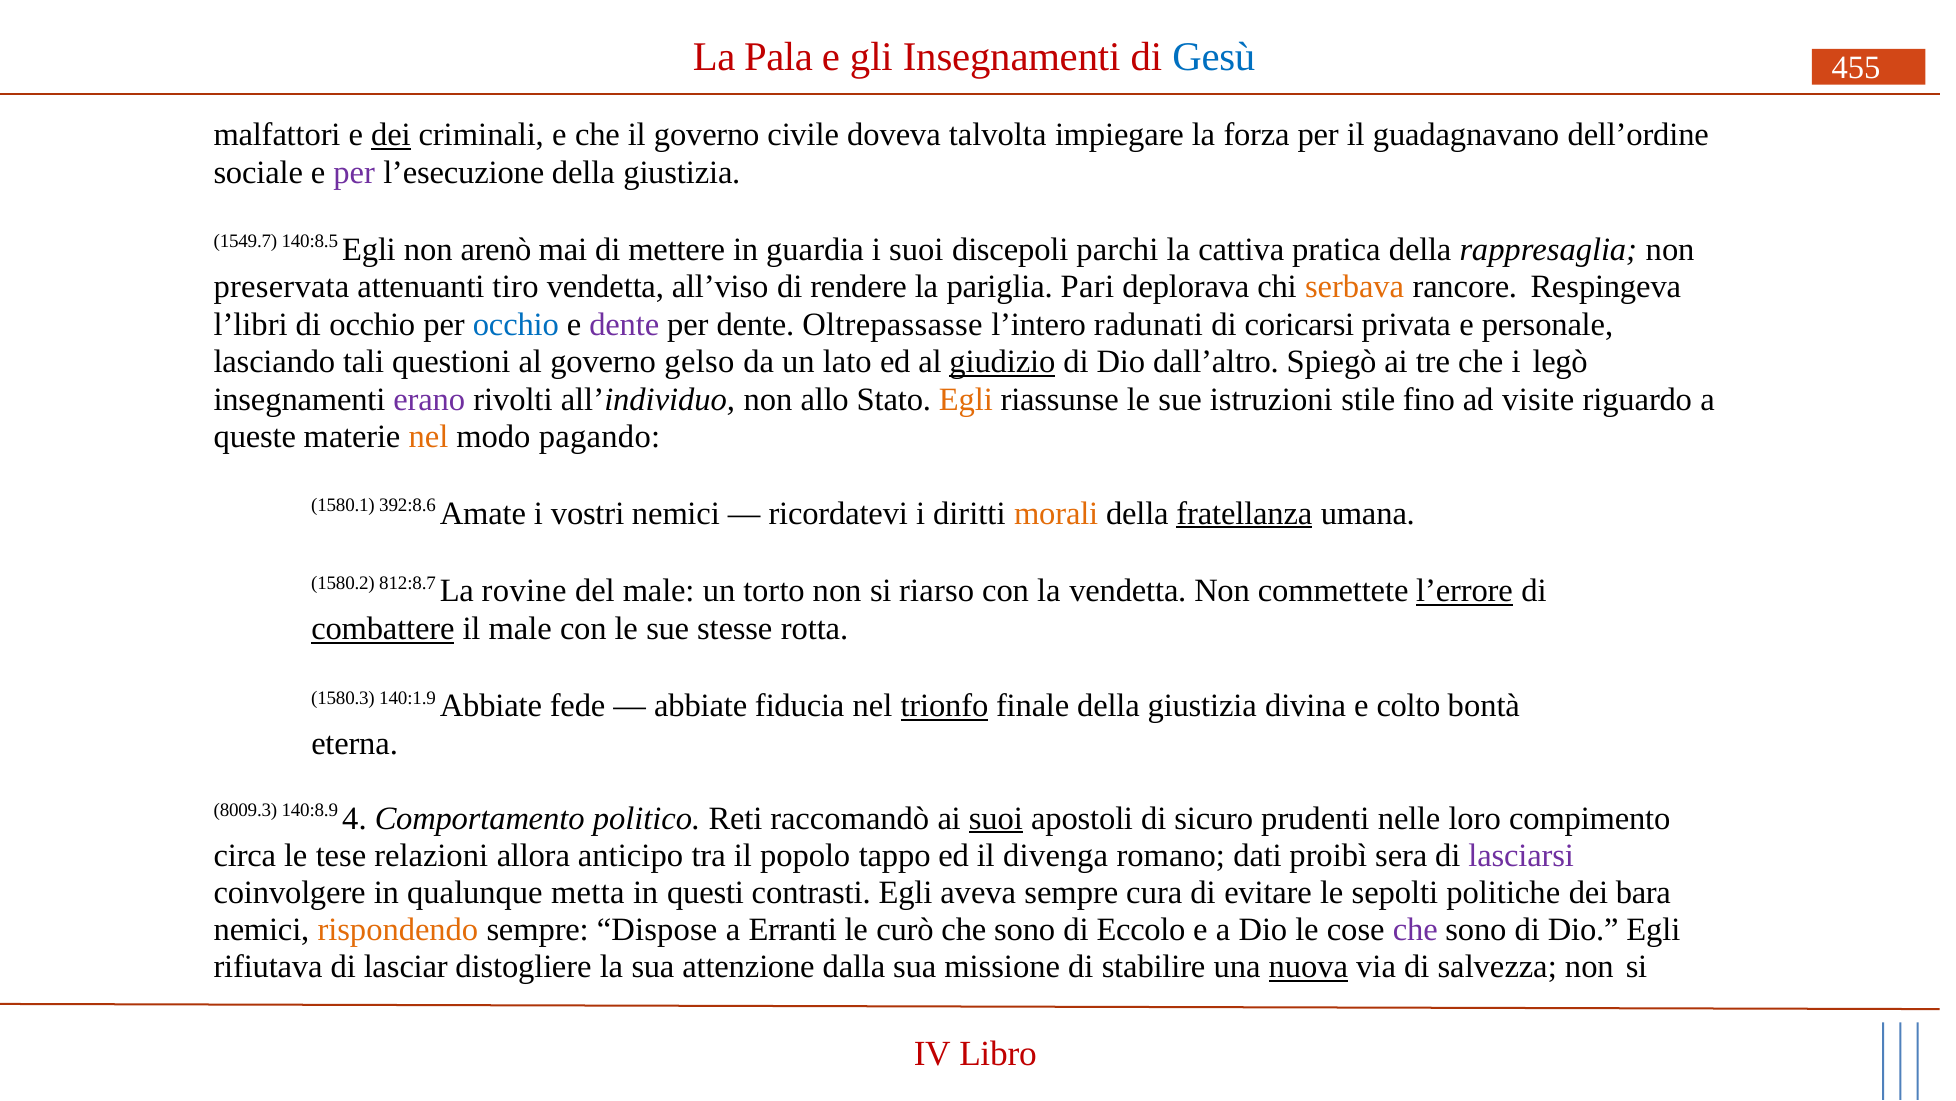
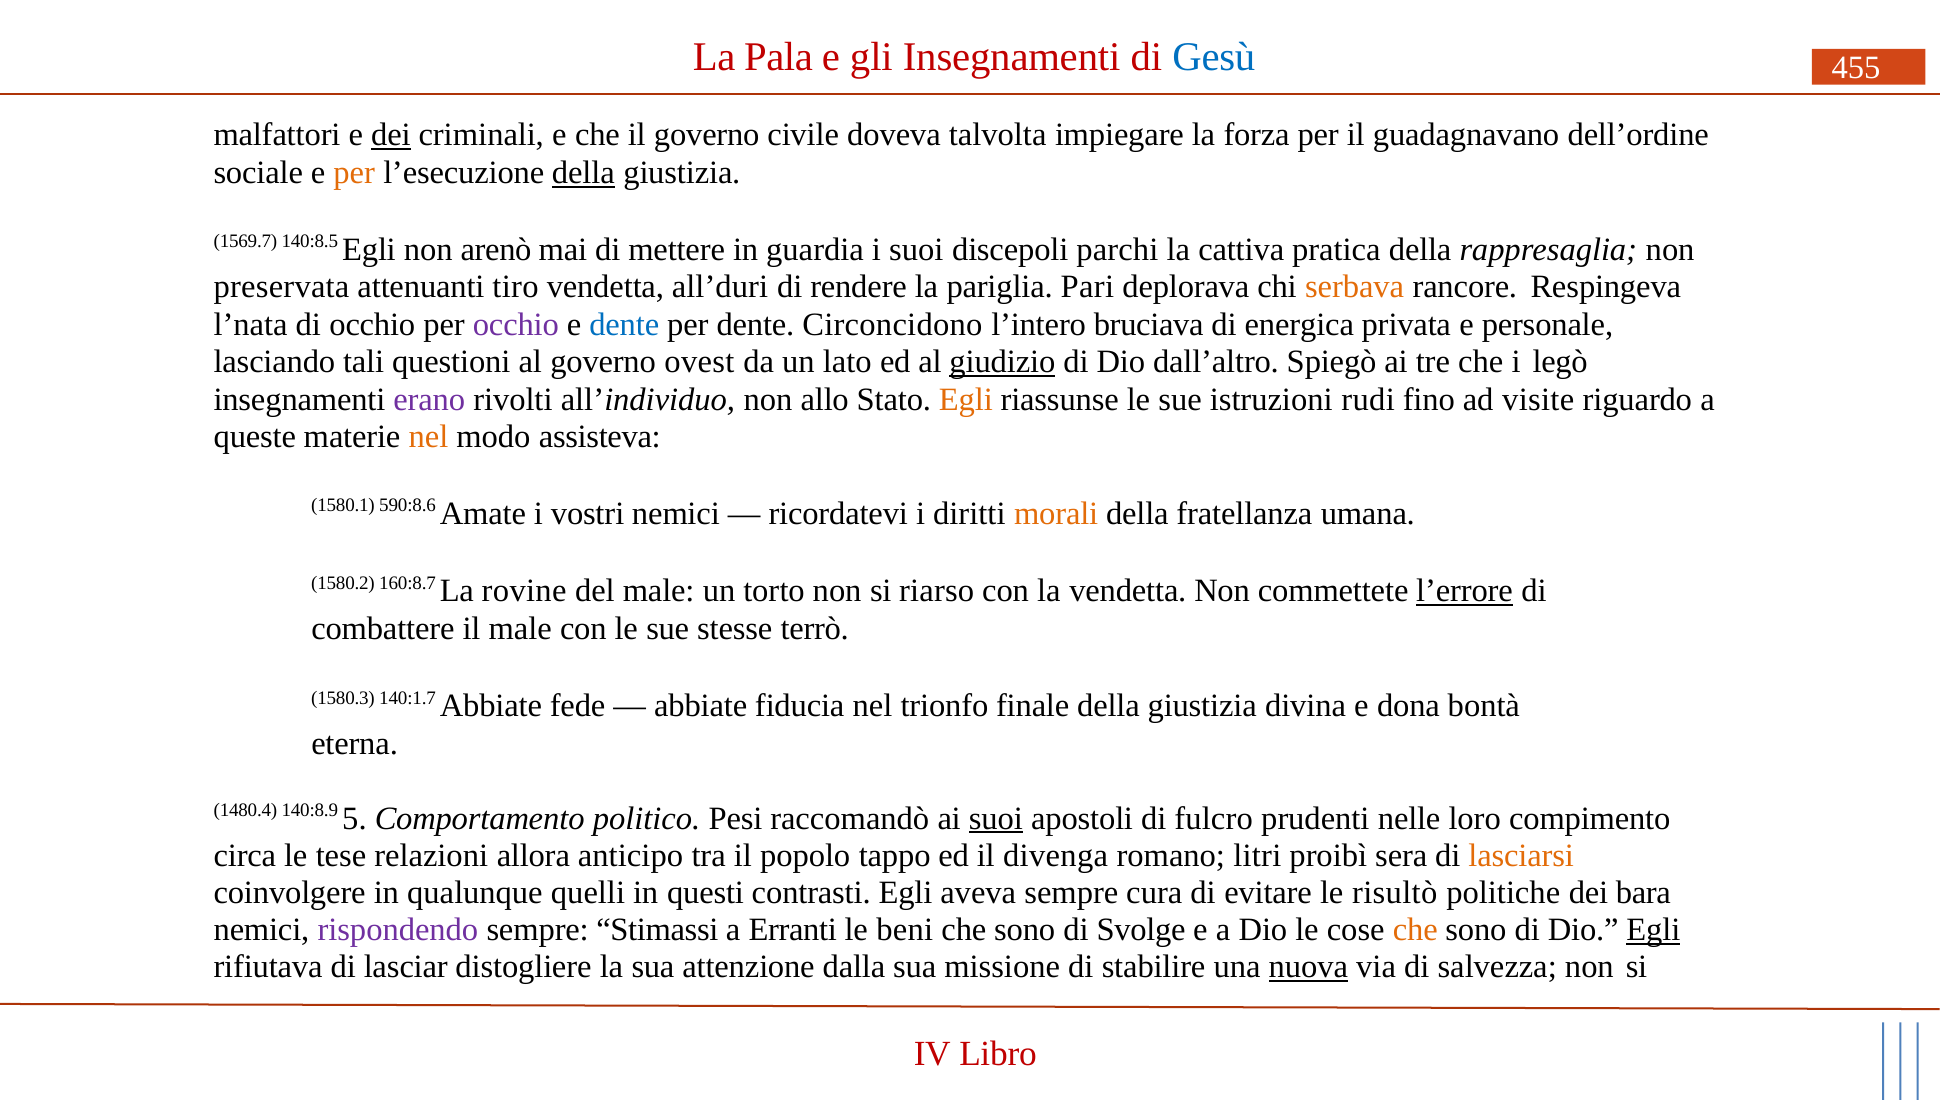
per at (354, 173) colour: purple -> orange
della at (583, 173) underline: none -> present
1549.7: 1549.7 -> 1569.7
all’viso: all’viso -> all’duri
l’libri: l’libri -> l’nata
occhio at (516, 325) colour: blue -> purple
dente at (624, 325) colour: purple -> blue
Oltrepassasse: Oltrepassasse -> Circoncidono
radunati: radunati -> bruciava
coricarsi: coricarsi -> energica
gelso: gelso -> ovest
stile: stile -> rudi
pagando: pagando -> assisteva
392:8.6: 392:8.6 -> 590:8.6
fratellanza underline: present -> none
812:8.7: 812:8.7 -> 160:8.7
combattere underline: present -> none
rotta: rotta -> terrò
140:1.9: 140:1.9 -> 140:1.7
trionfo underline: present -> none
colto: colto -> dona
8009.3: 8009.3 -> 1480.4
4: 4 -> 5
Reti: Reti -> Pesi
sicuro: sicuro -> fulcro
dati: dati -> litri
lasciarsi colour: purple -> orange
metta: metta -> quelli
sepolti: sepolti -> risultò
rispondendo colour: orange -> purple
Dispose: Dispose -> Stimassi
curò: curò -> beni
Eccolo: Eccolo -> Svolge
che at (1415, 930) colour: purple -> orange
Egli at (1653, 930) underline: none -> present
